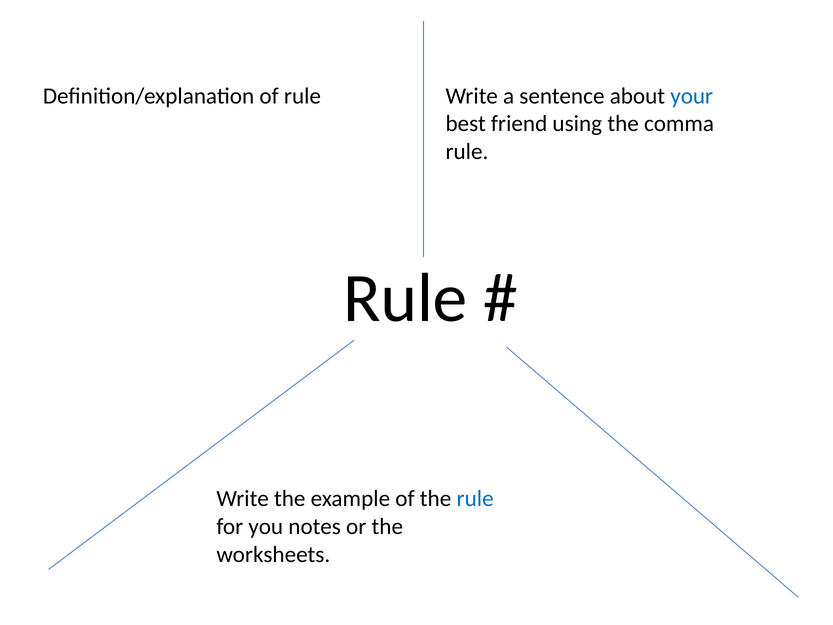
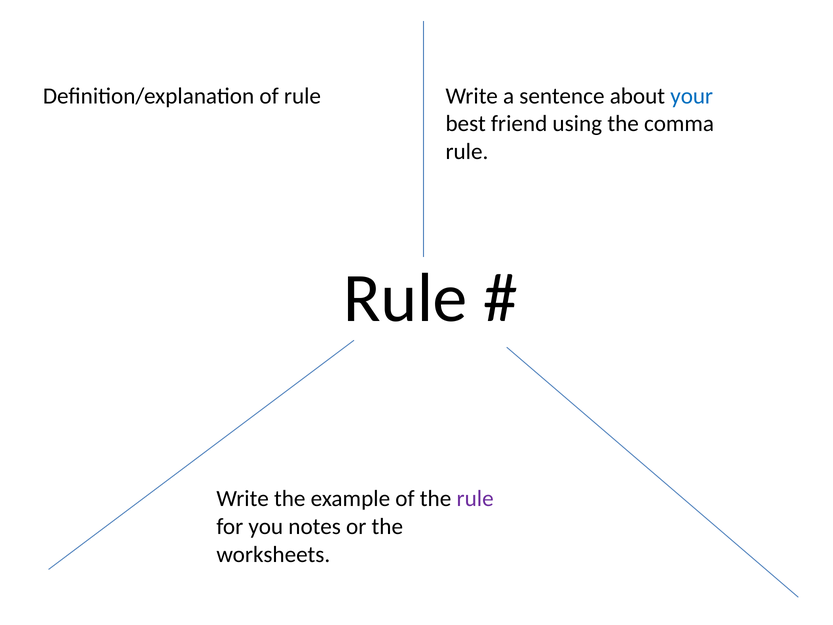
rule at (475, 499) colour: blue -> purple
